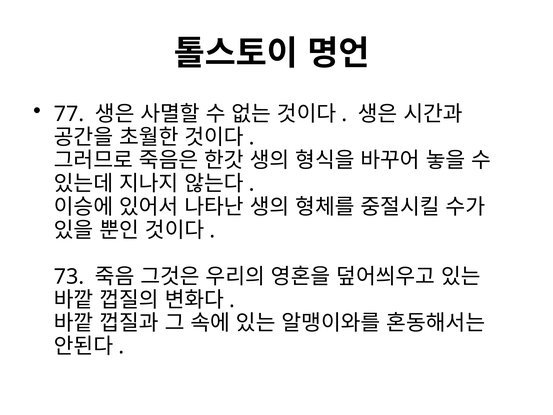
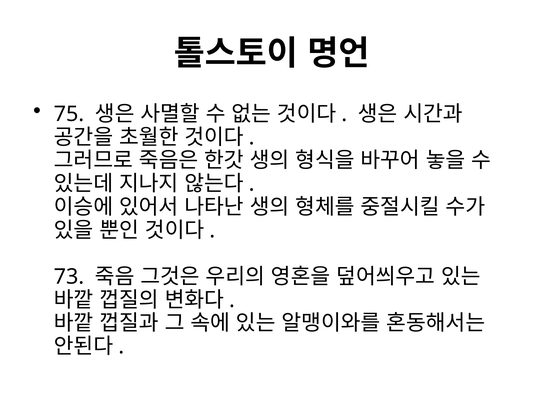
77: 77 -> 75
